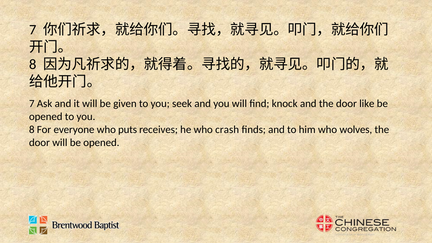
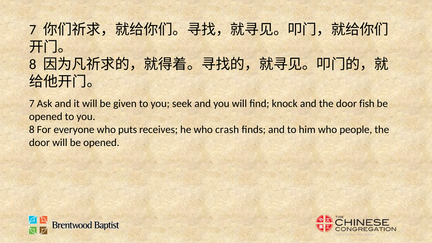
like: like -> fish
wolves: wolves -> people
